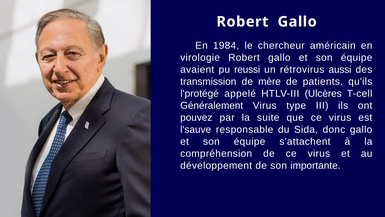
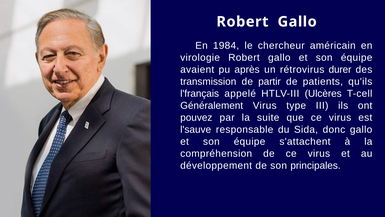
reussi: reussi -> après
aussi: aussi -> durer
mère: mère -> partir
l'protégé: l'protégé -> l'français
importante: importante -> principales
